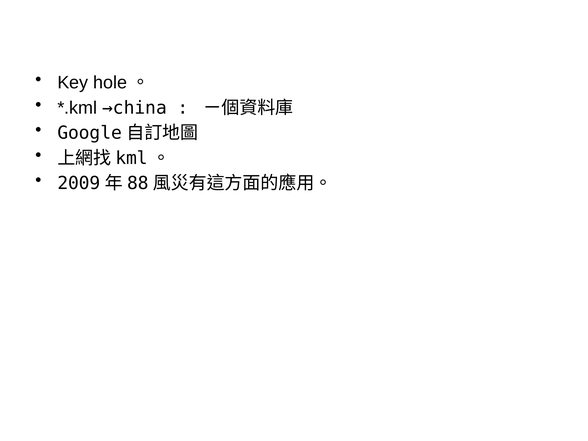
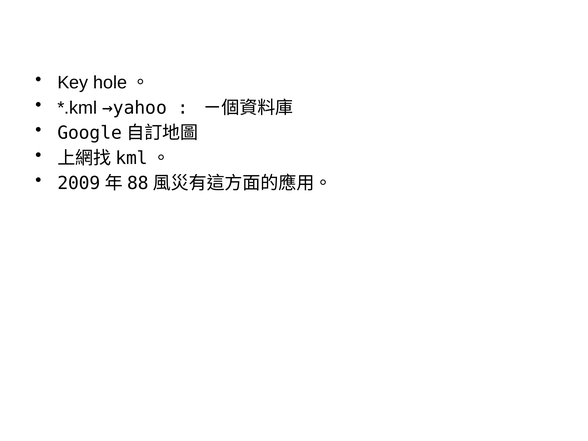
→china: →china -> →yahoo
